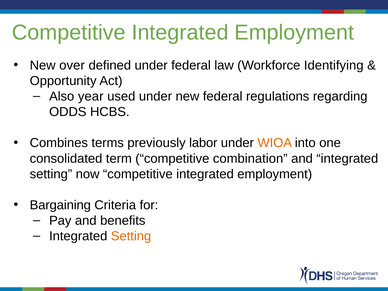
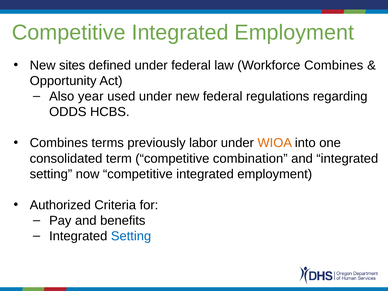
over: over -> sites
Workforce Identifying: Identifying -> Combines
Bargaining: Bargaining -> Authorized
Setting at (131, 236) colour: orange -> blue
